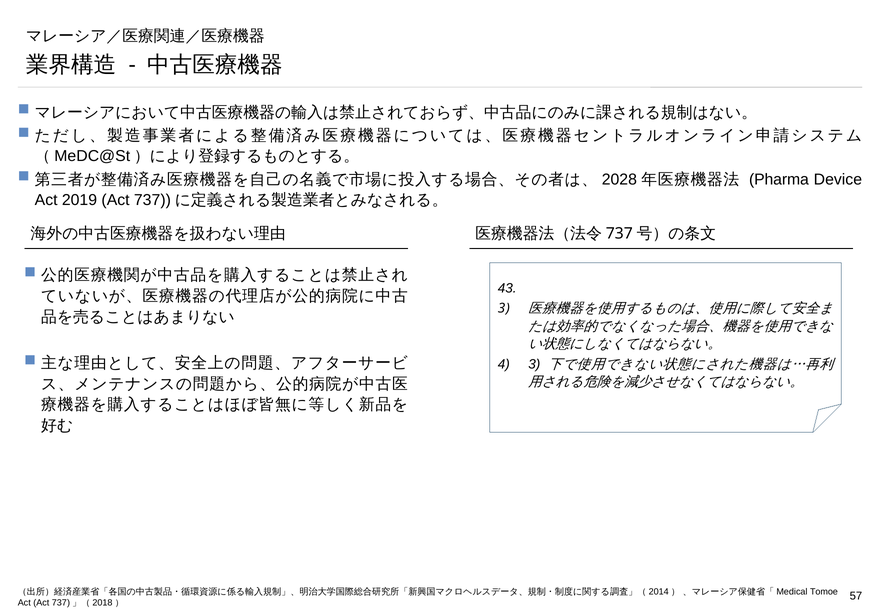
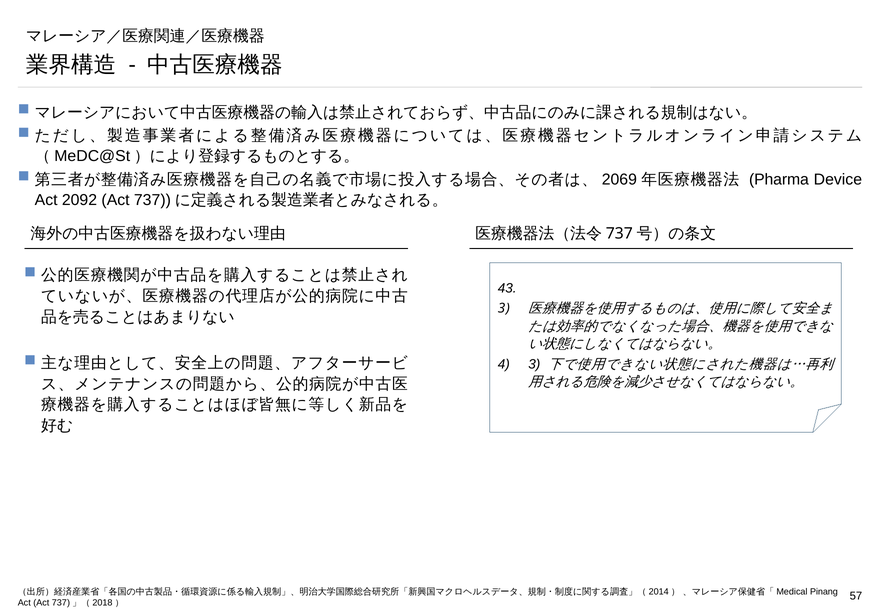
2028: 2028 -> 2069
2019: 2019 -> 2092
Tomoe: Tomoe -> Pinang
